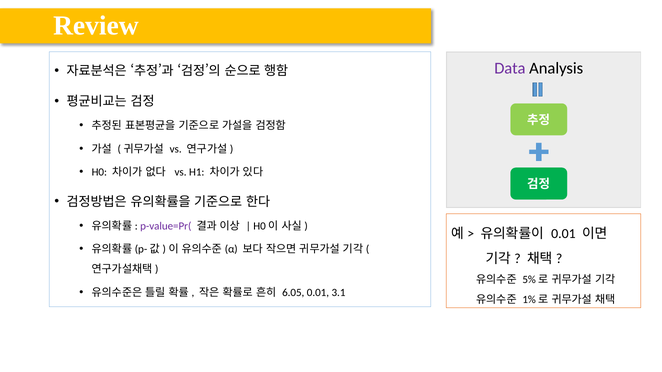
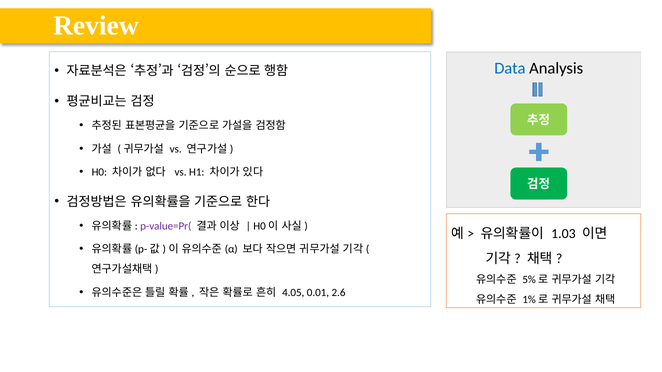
Data colour: purple -> blue
0.01 at (563, 234): 0.01 -> 1.03
6.05: 6.05 -> 4.05
3.1: 3.1 -> 2.6
